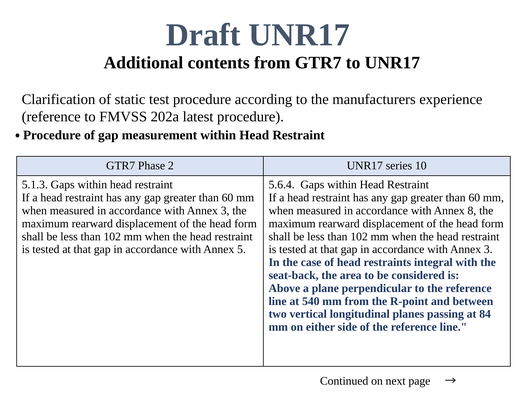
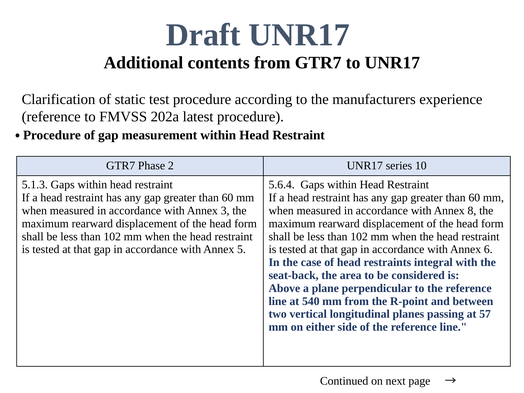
3 at (488, 249): 3 -> 6
84: 84 -> 57
